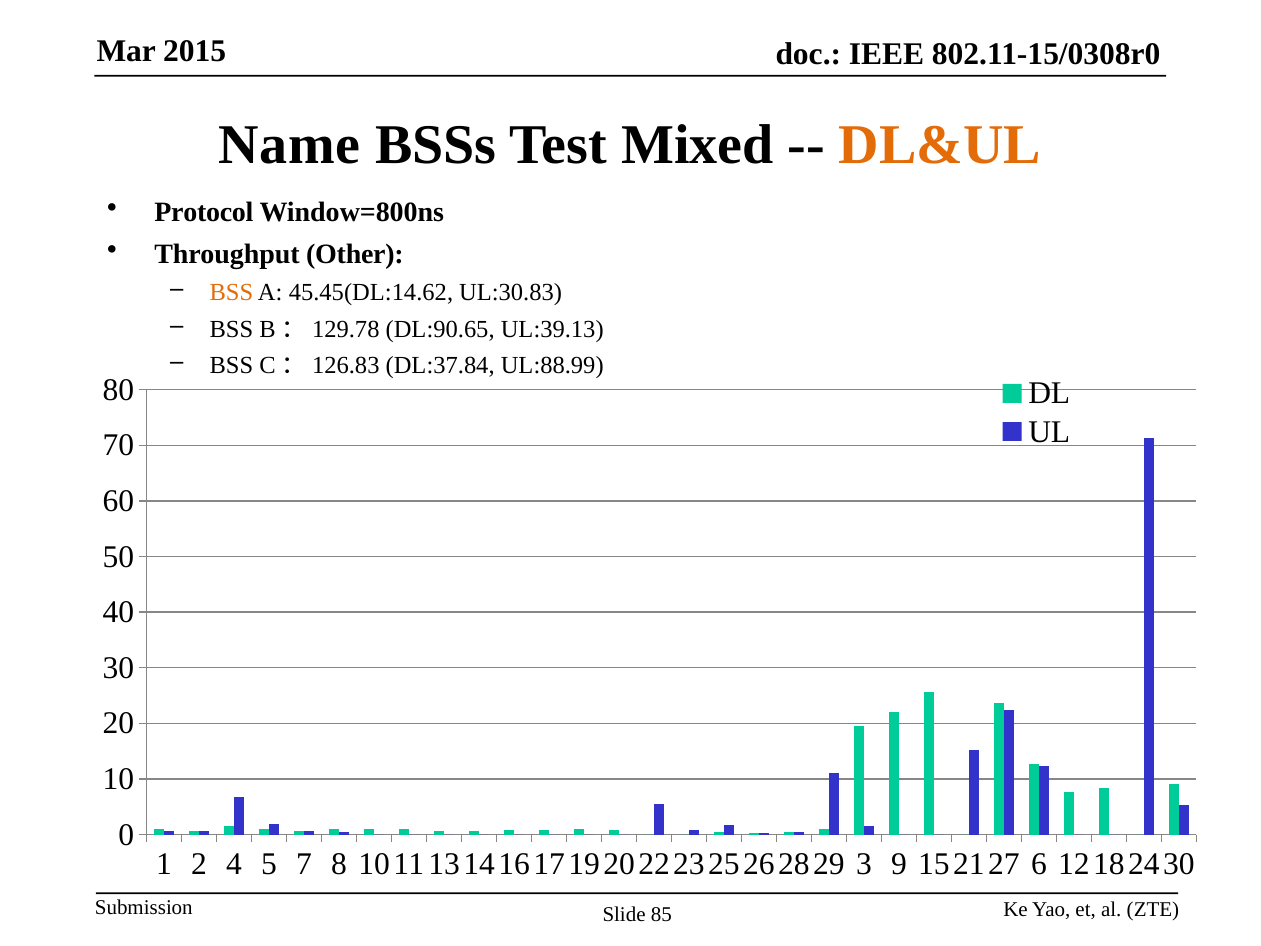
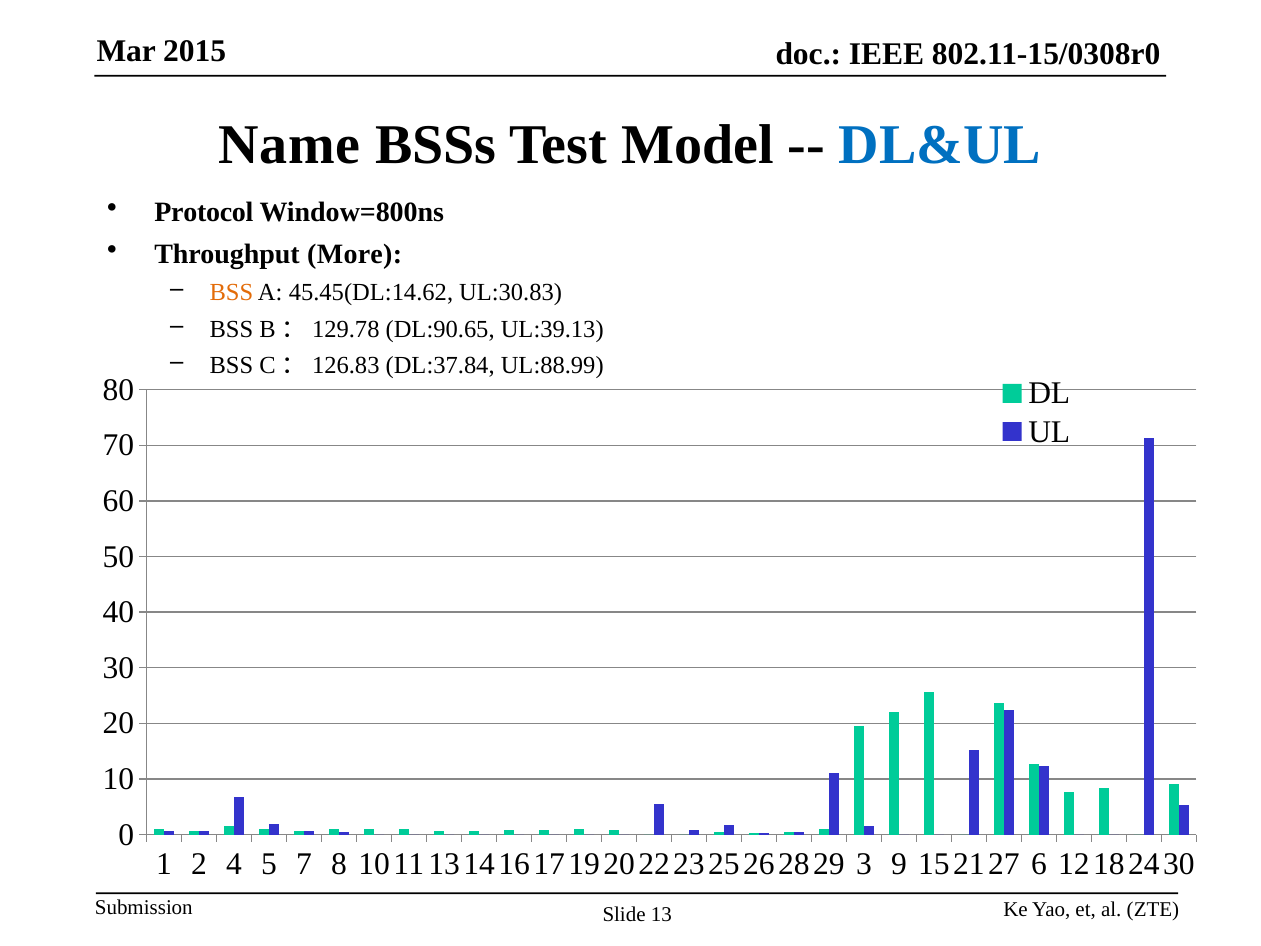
Mixed: Mixed -> Model
DL&UL colour: orange -> blue
Other: Other -> More
85: 85 -> 13
